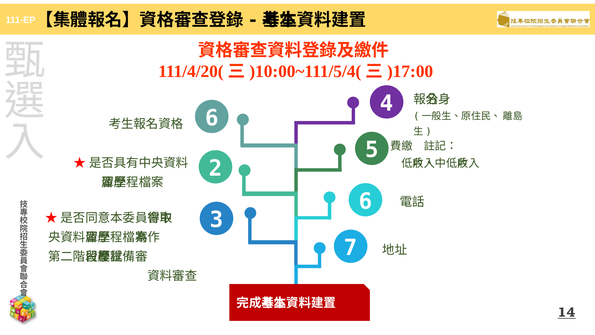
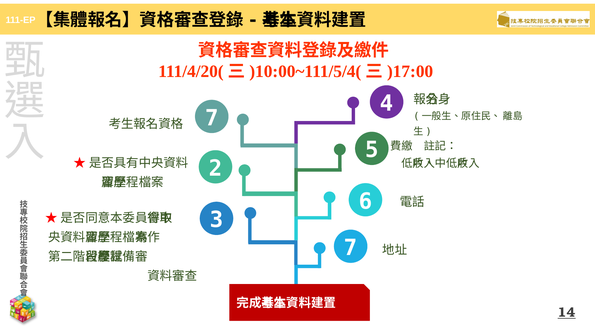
6 at (212, 118): 6 -> 7
